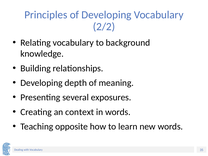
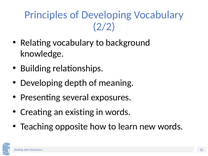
context: context -> existing
